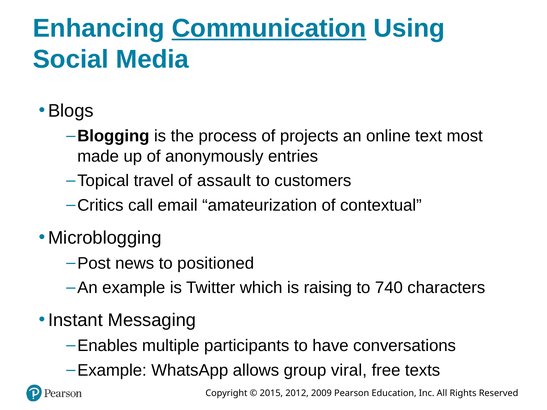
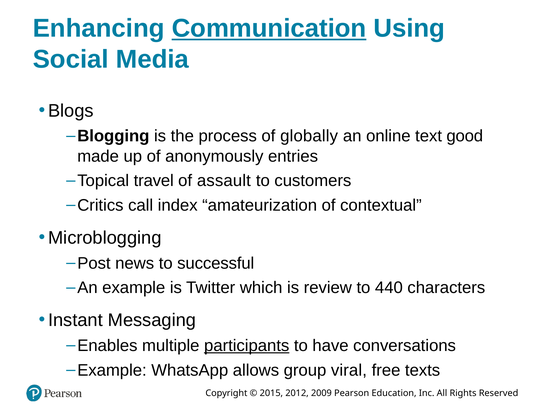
projects: projects -> globally
most: most -> good
email: email -> index
positioned: positioned -> successful
raising: raising -> review
740: 740 -> 440
participants underline: none -> present
